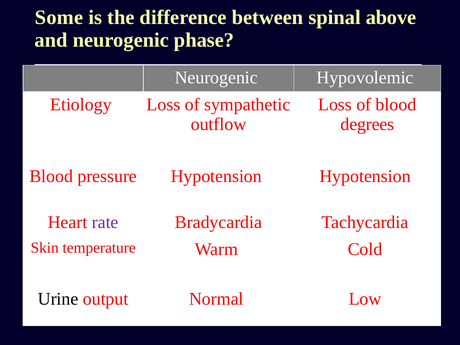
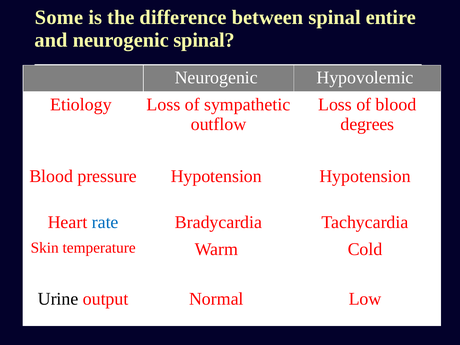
above: above -> entire
neurogenic phase: phase -> spinal
rate colour: purple -> blue
